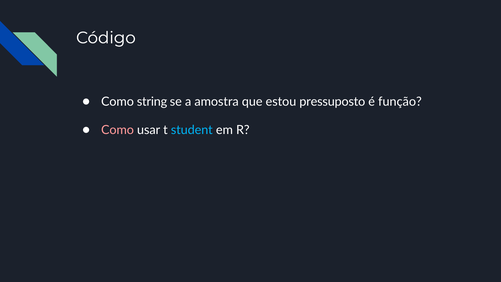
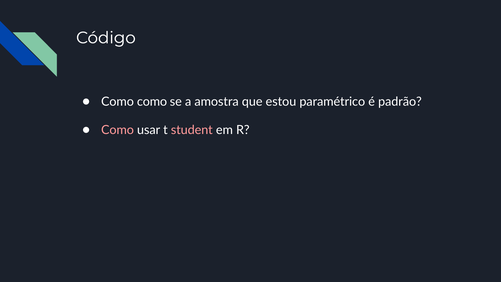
Como string: string -> como
pressuposto: pressuposto -> paramétrico
função: função -> padrão
student colour: light blue -> pink
